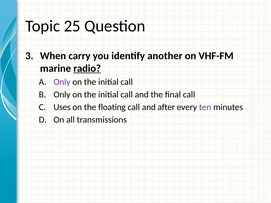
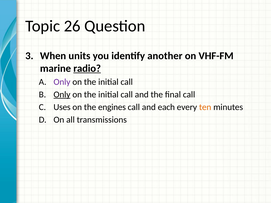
25: 25 -> 26
carry: carry -> units
Only at (62, 95) underline: none -> present
floating: floating -> engines
after: after -> each
ten colour: purple -> orange
